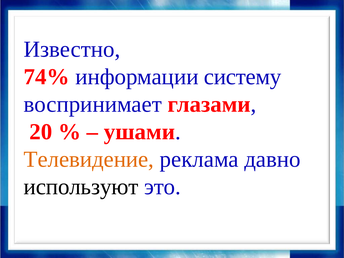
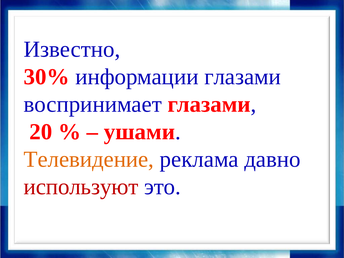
74%: 74% -> 30%
информации систему: систему -> глазами
используют colour: black -> red
